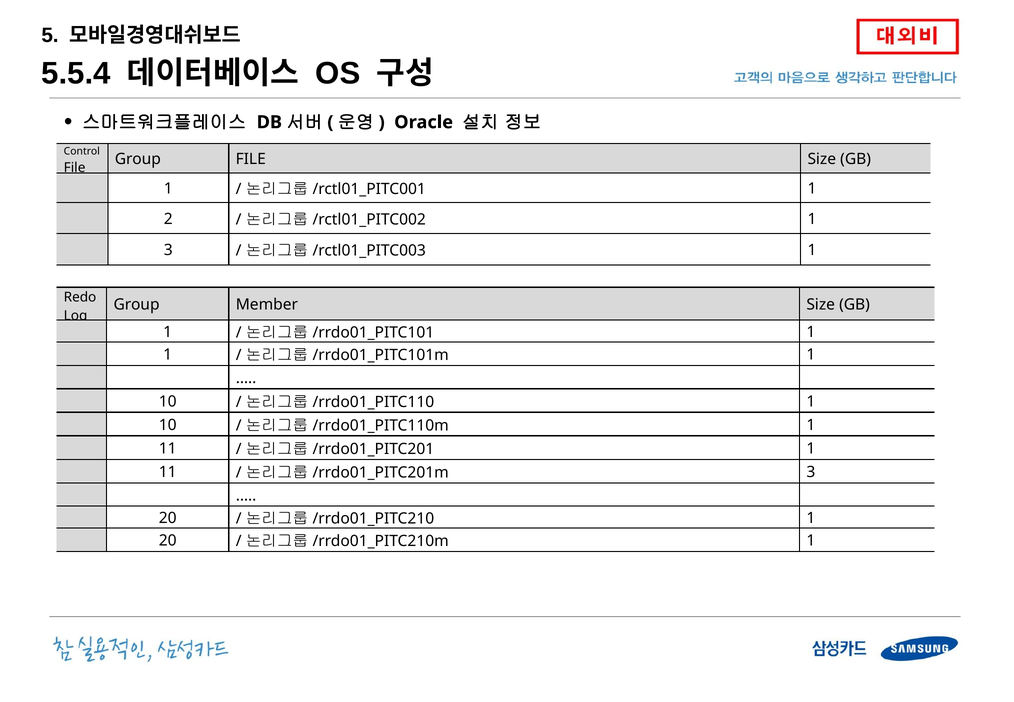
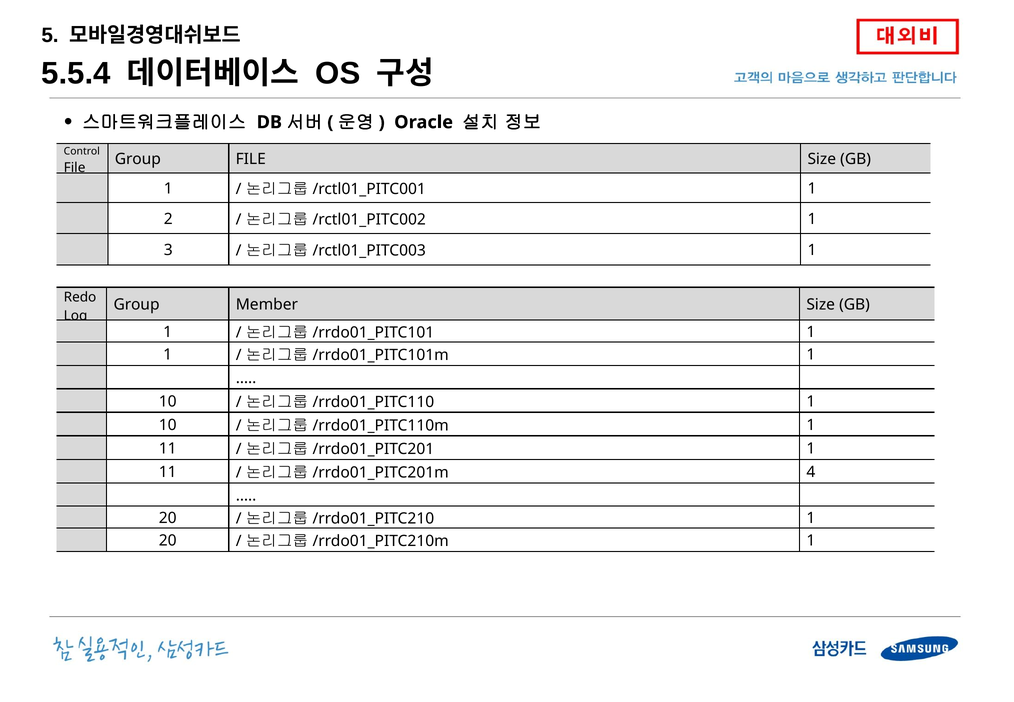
3 at (811, 472): 3 -> 4
